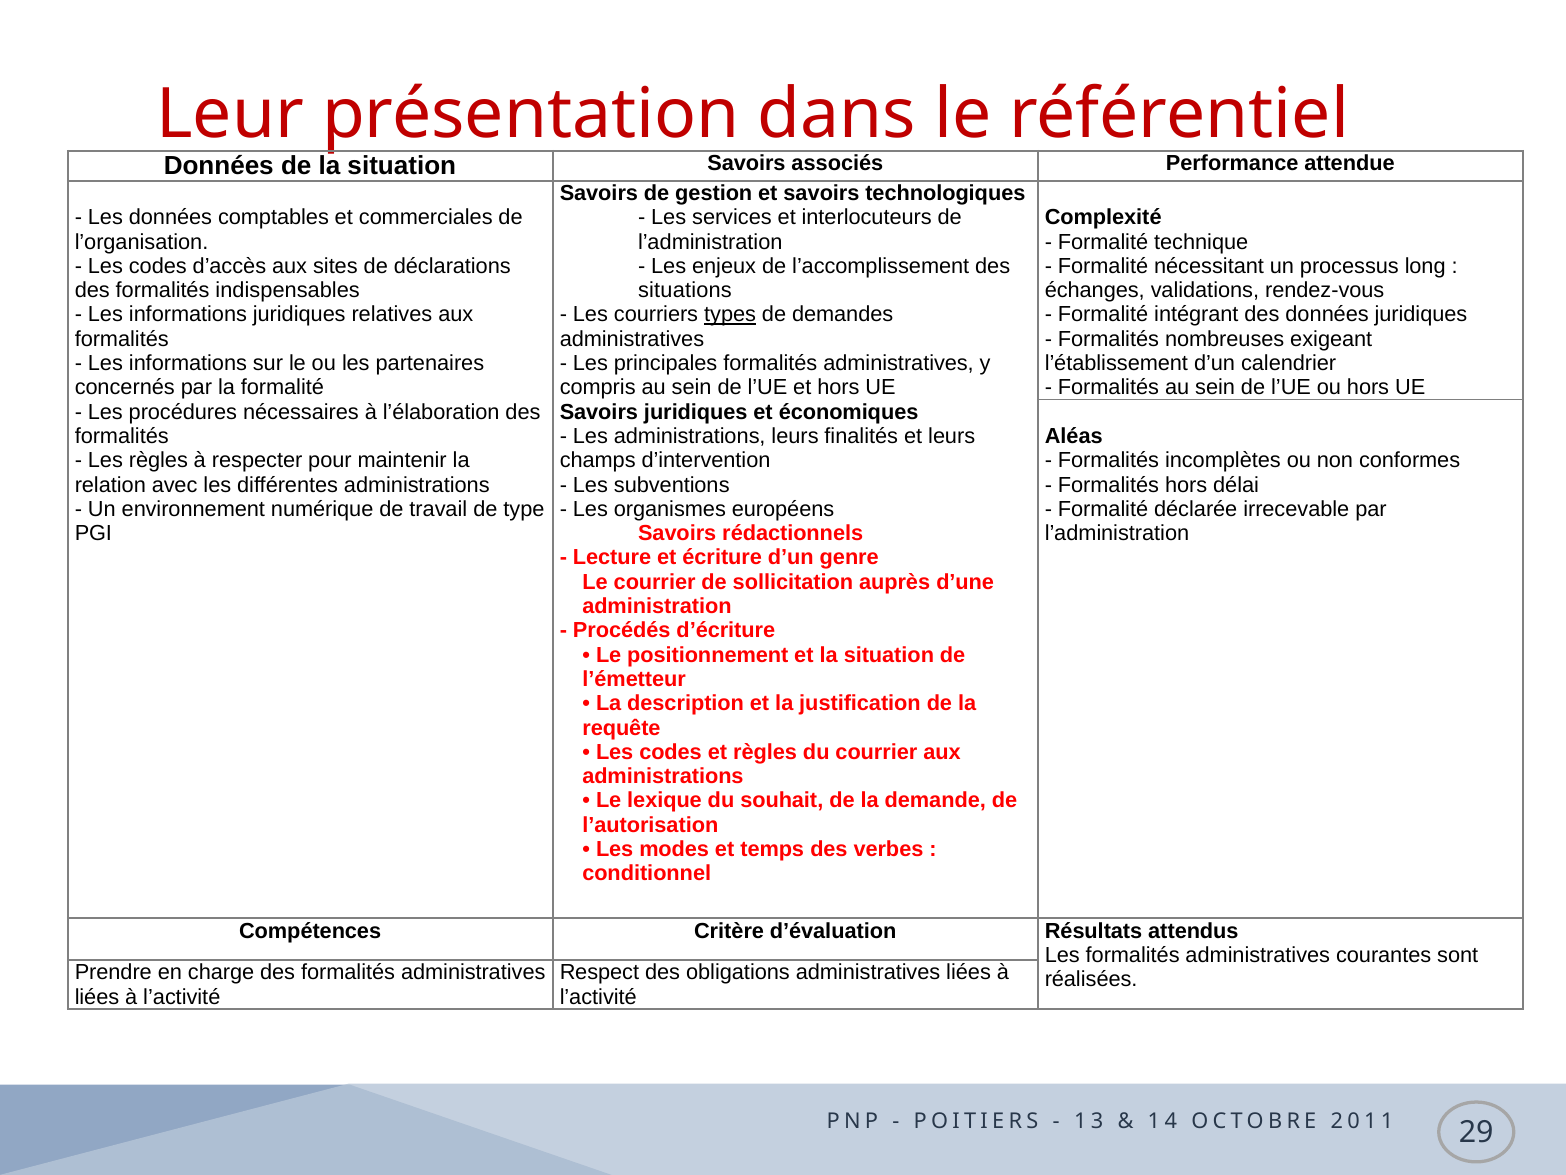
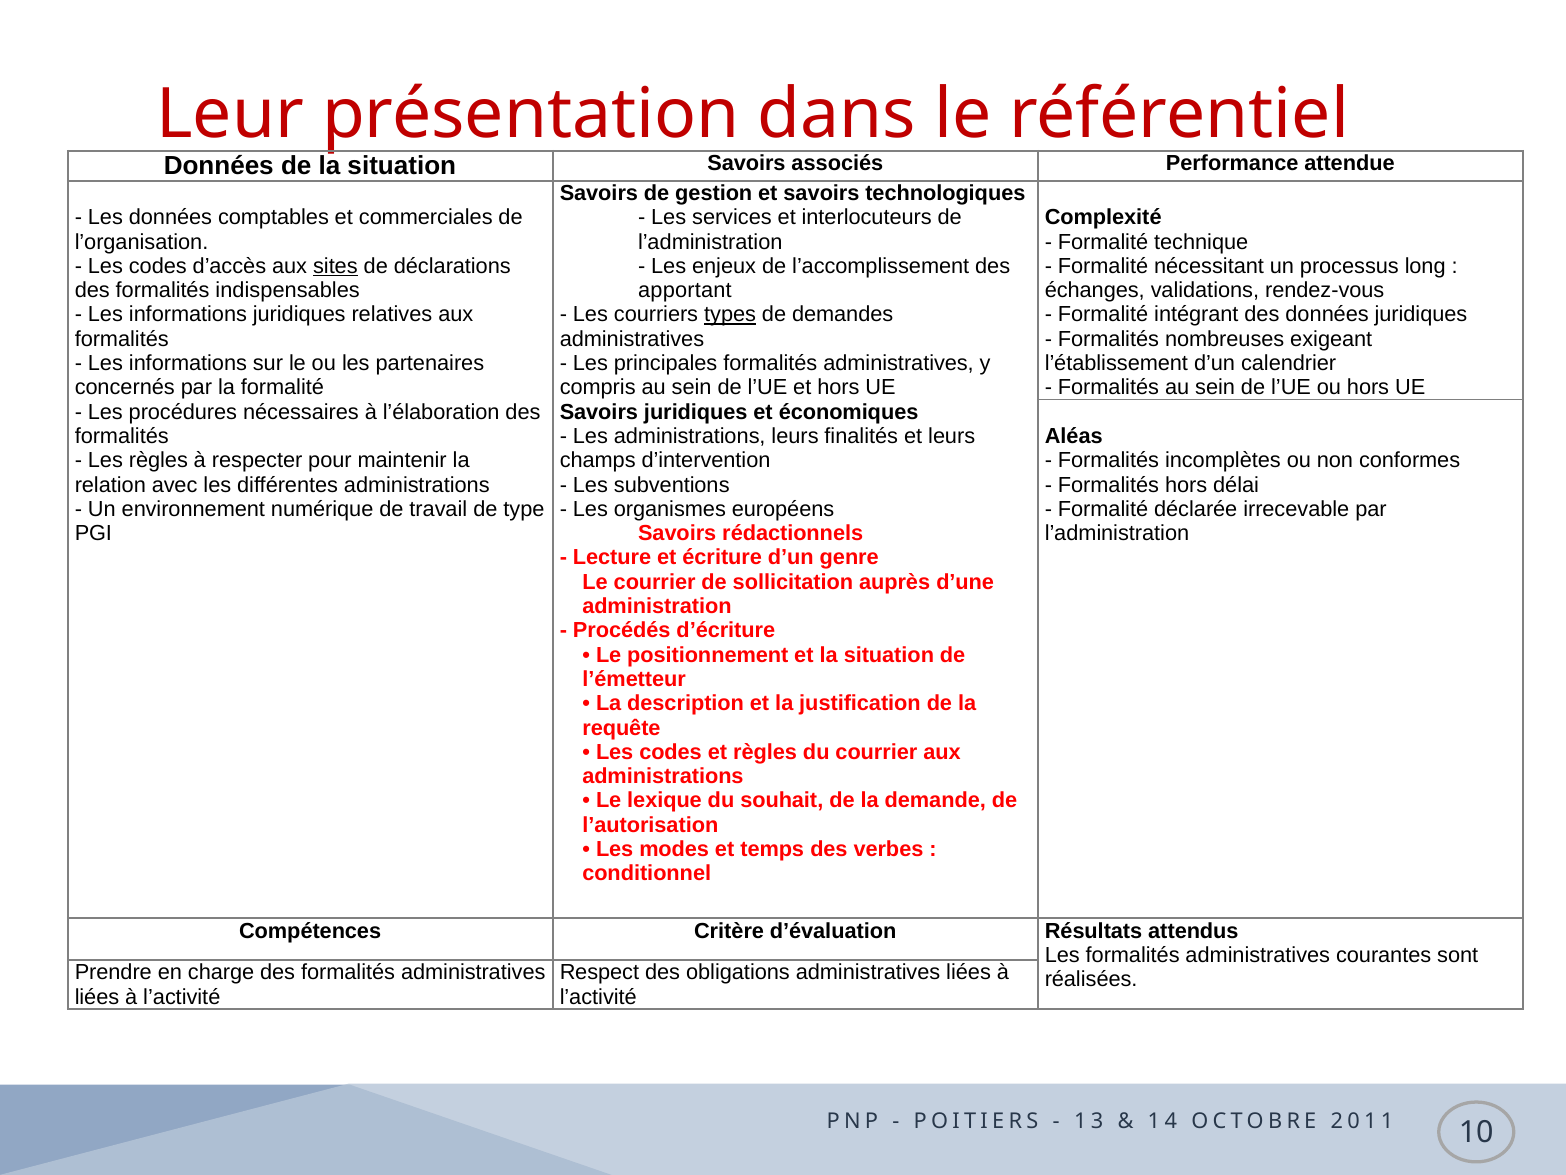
sites underline: none -> present
situations: situations -> apportant
29: 29 -> 10
